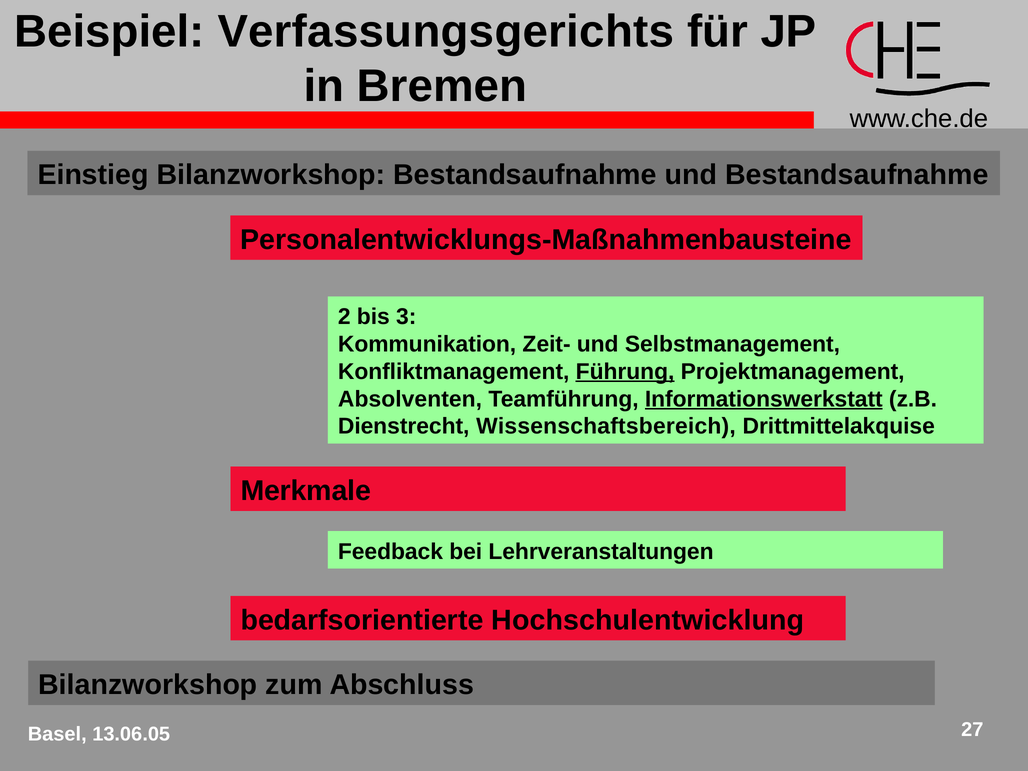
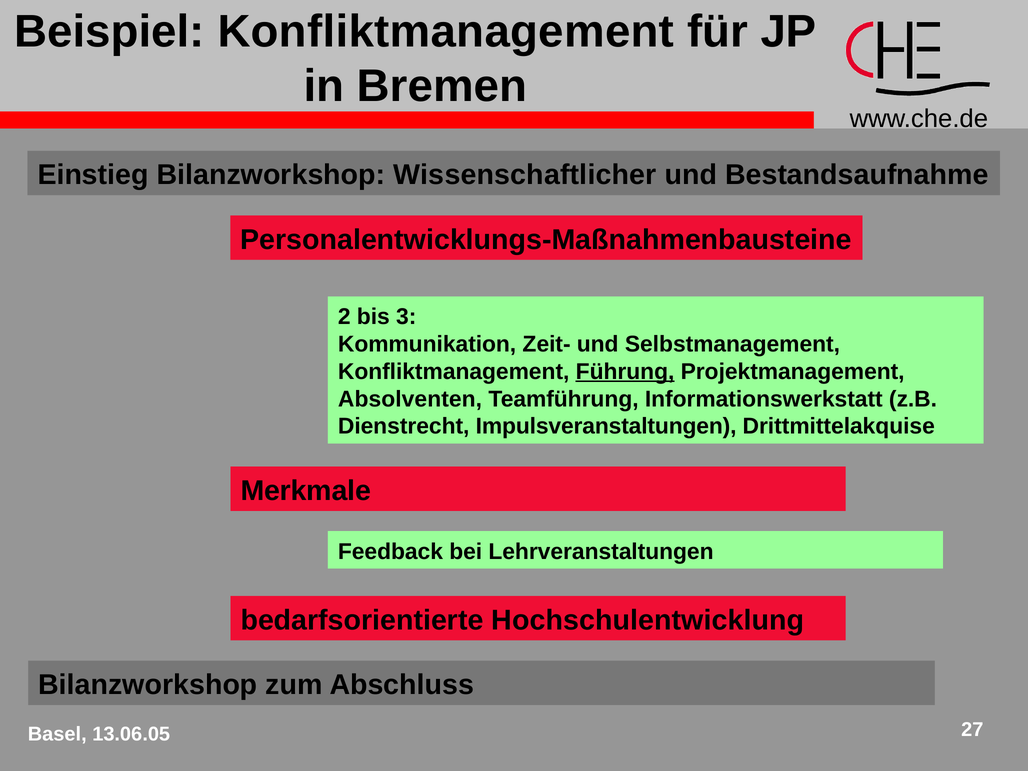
Beispiel Verfassungsgerichts: Verfassungsgerichts -> Konfliktmanagement
Bilanzworkshop Bestandsaufnahme: Bestandsaufnahme -> Wissenschaftlicher
Informationswerkstatt underline: present -> none
Wissenschaftsbereich: Wissenschaftsbereich -> Impulsveranstaltungen
